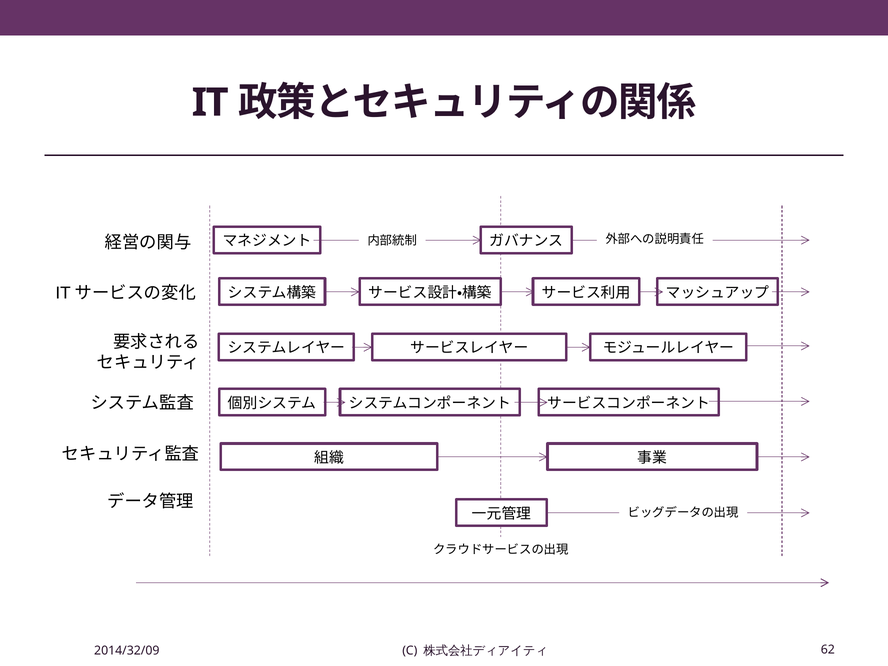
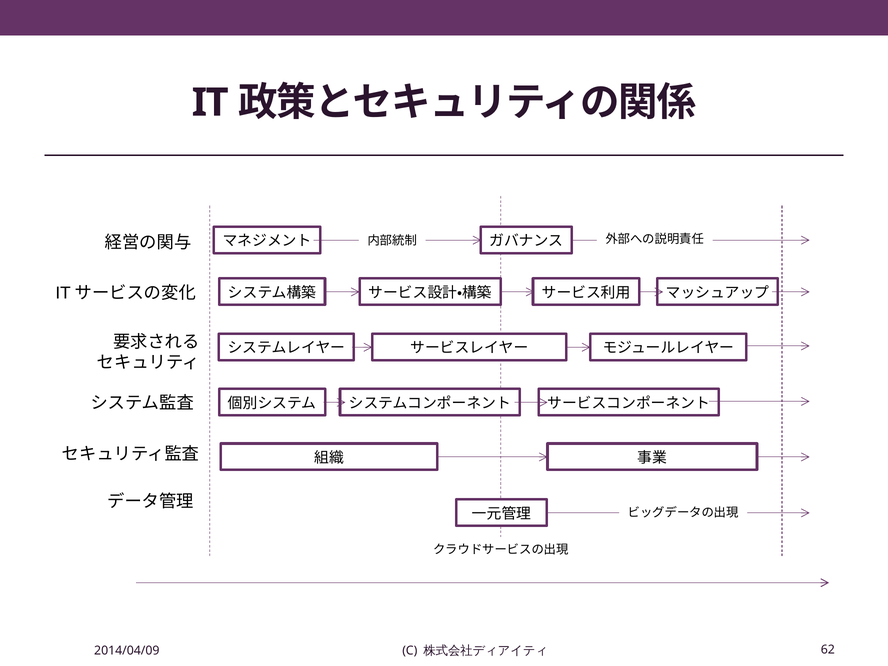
2014/32/09: 2014/32/09 -> 2014/04/09
